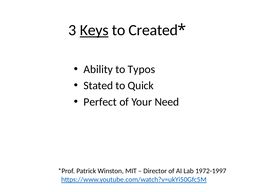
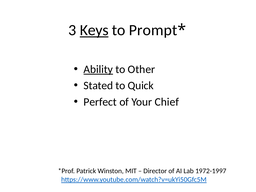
Created: Created -> Prompt
Ability underline: none -> present
Typos: Typos -> Other
Need: Need -> Chief
